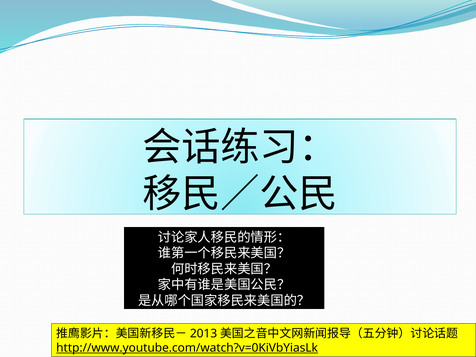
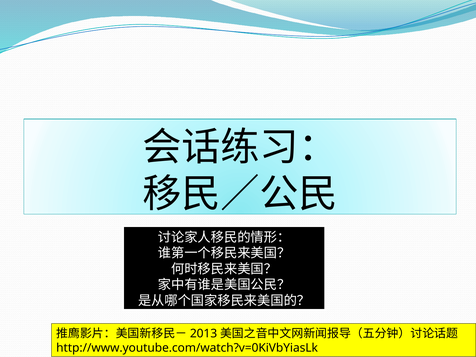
http://www.youtube.com/watch?v=0KiVbYiasLk underline: present -> none
